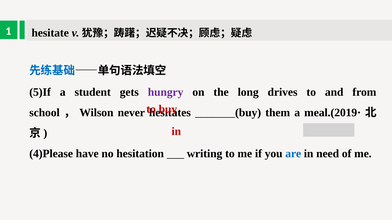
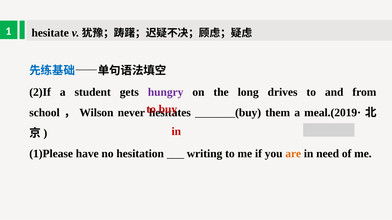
5)If: 5)If -> 2)If
4)Please: 4)Please -> 1)Please
are colour: blue -> orange
